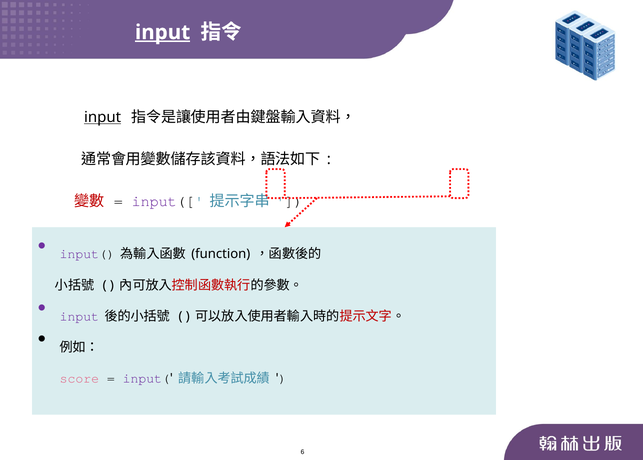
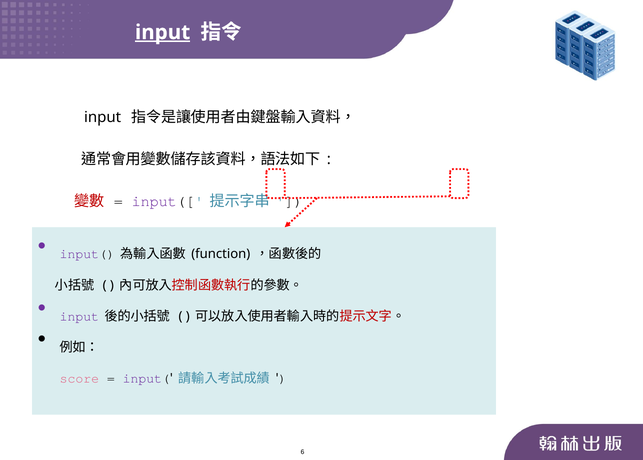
input at (103, 117) underline: present -> none
